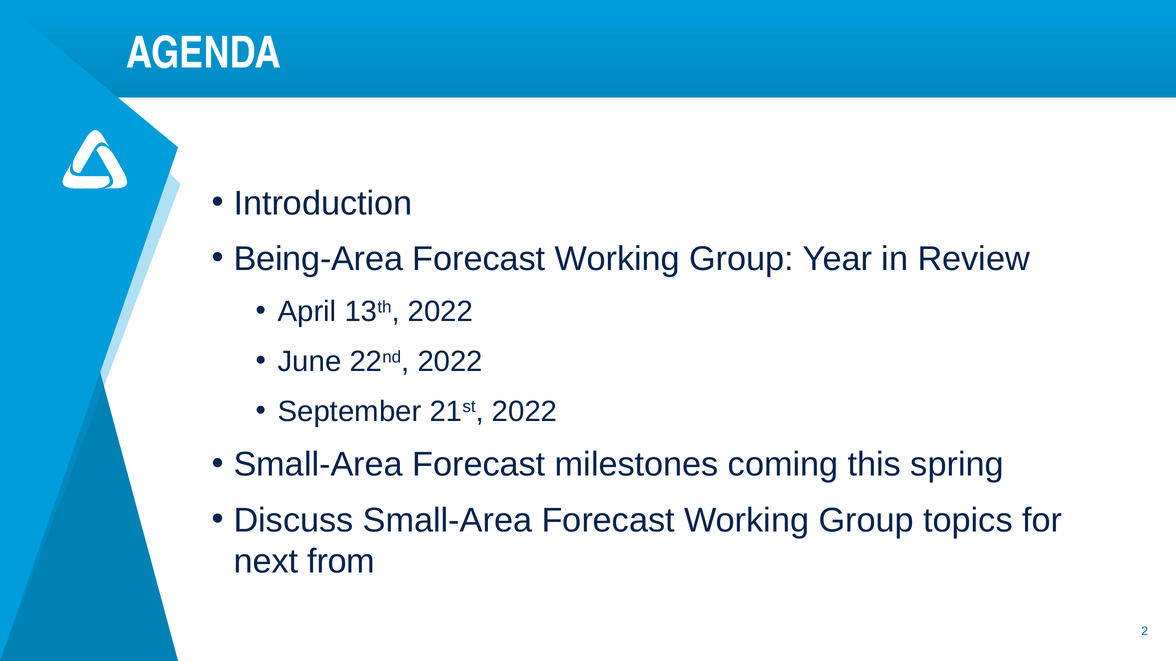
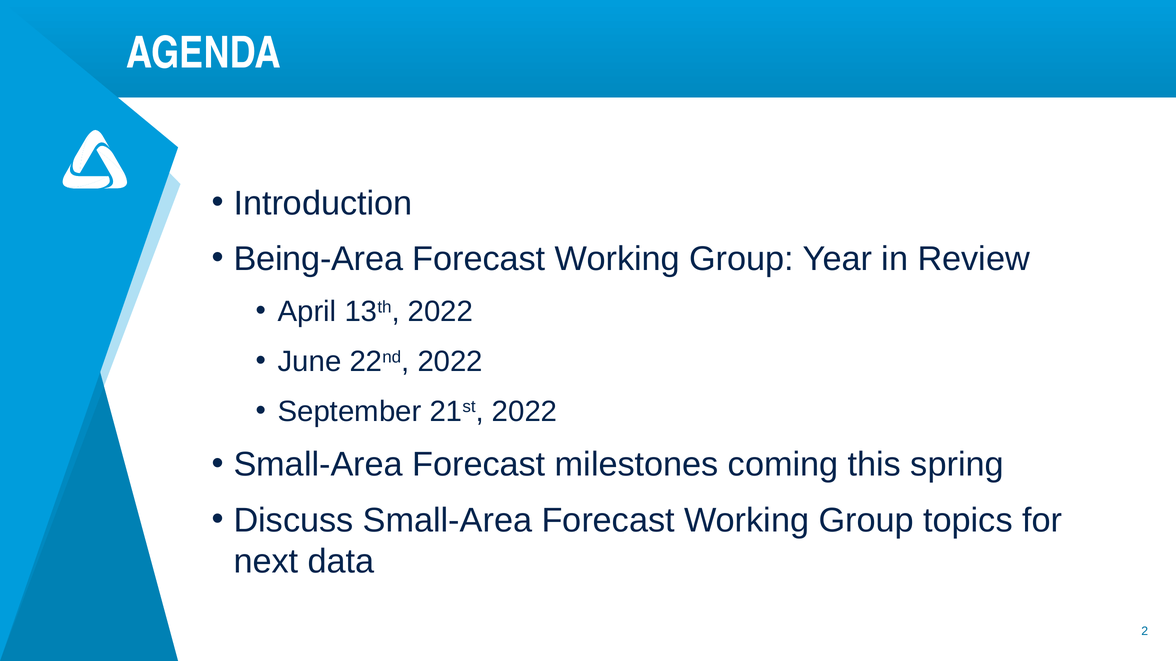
from: from -> data
